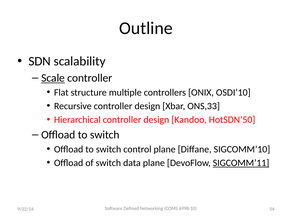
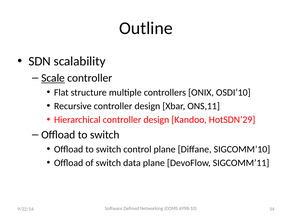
ONS,33: ONS,33 -> ONS,11
HotSDN’50: HotSDN’50 -> HotSDN’29
SIGCOMM’11 underline: present -> none
